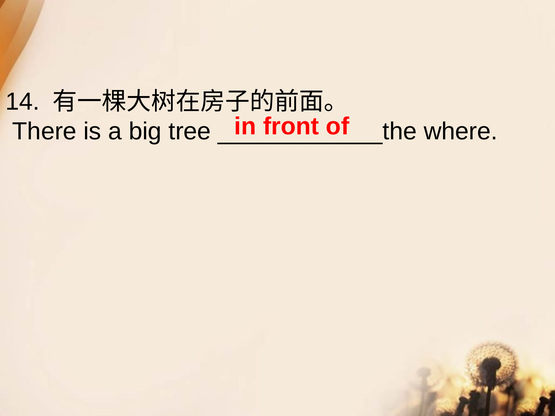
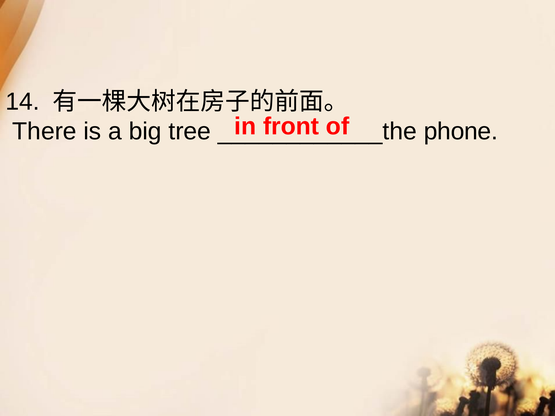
where: where -> phone
